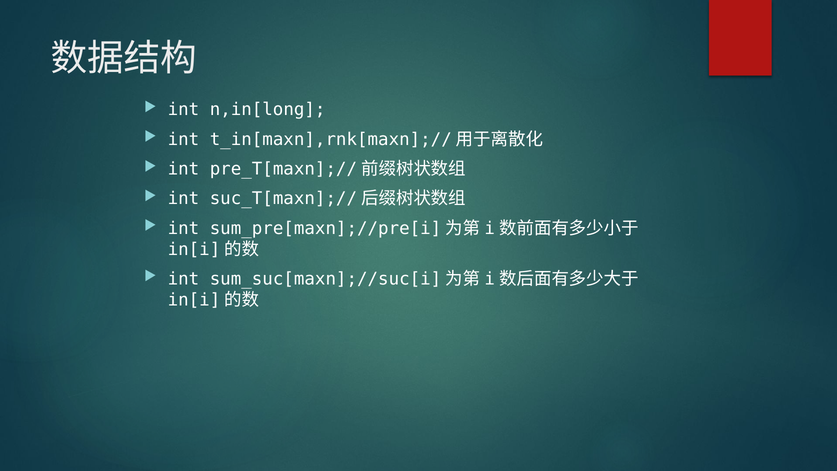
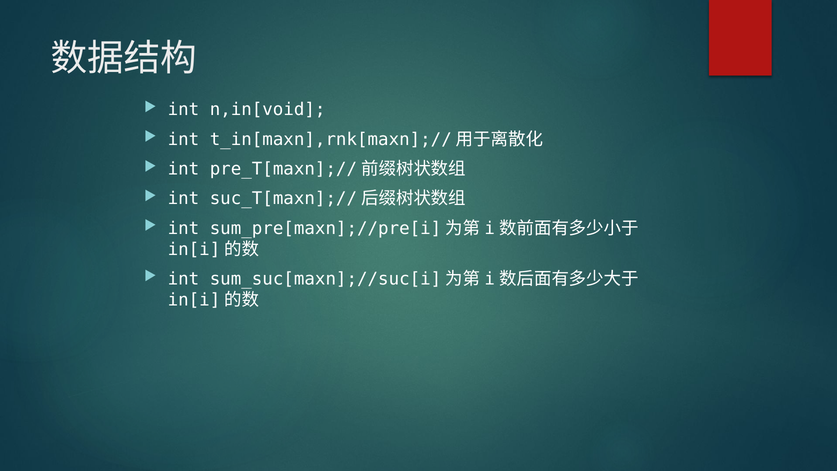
n,in[long: n,in[long -> n,in[void
